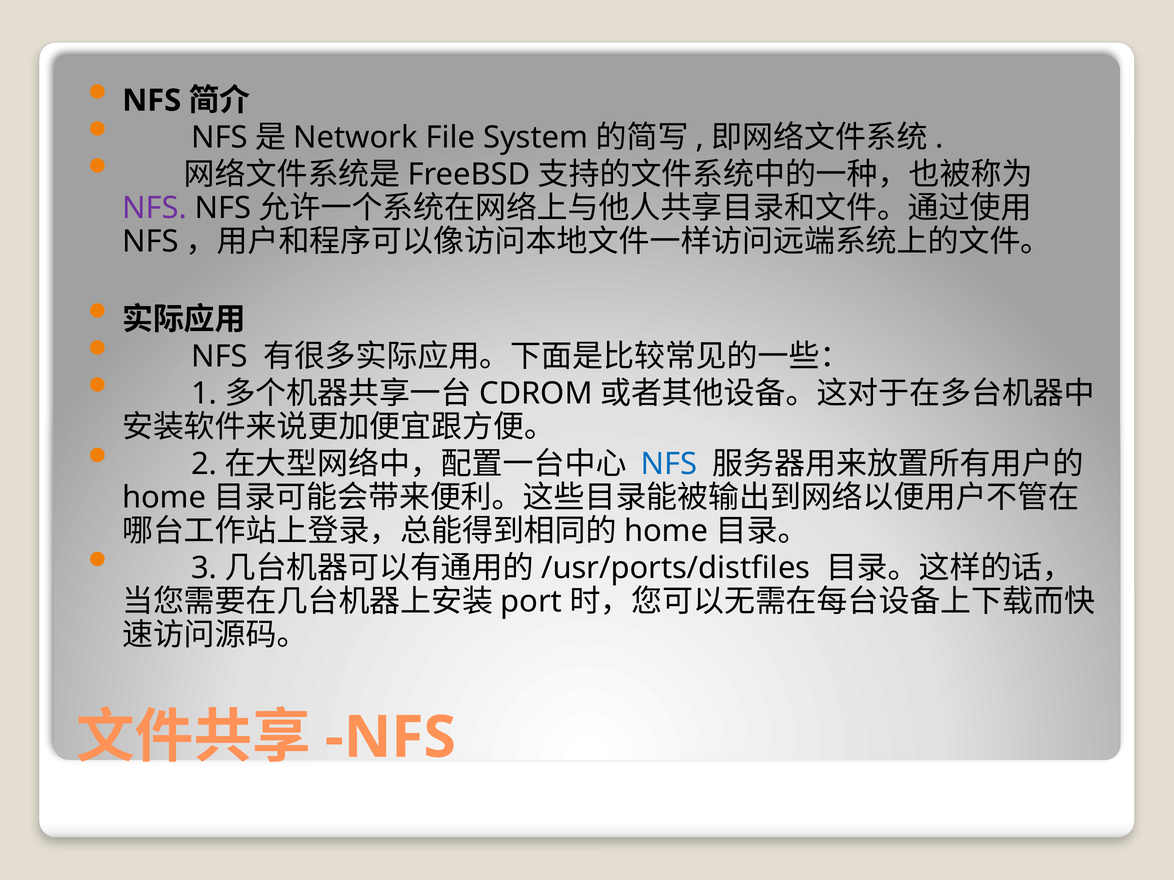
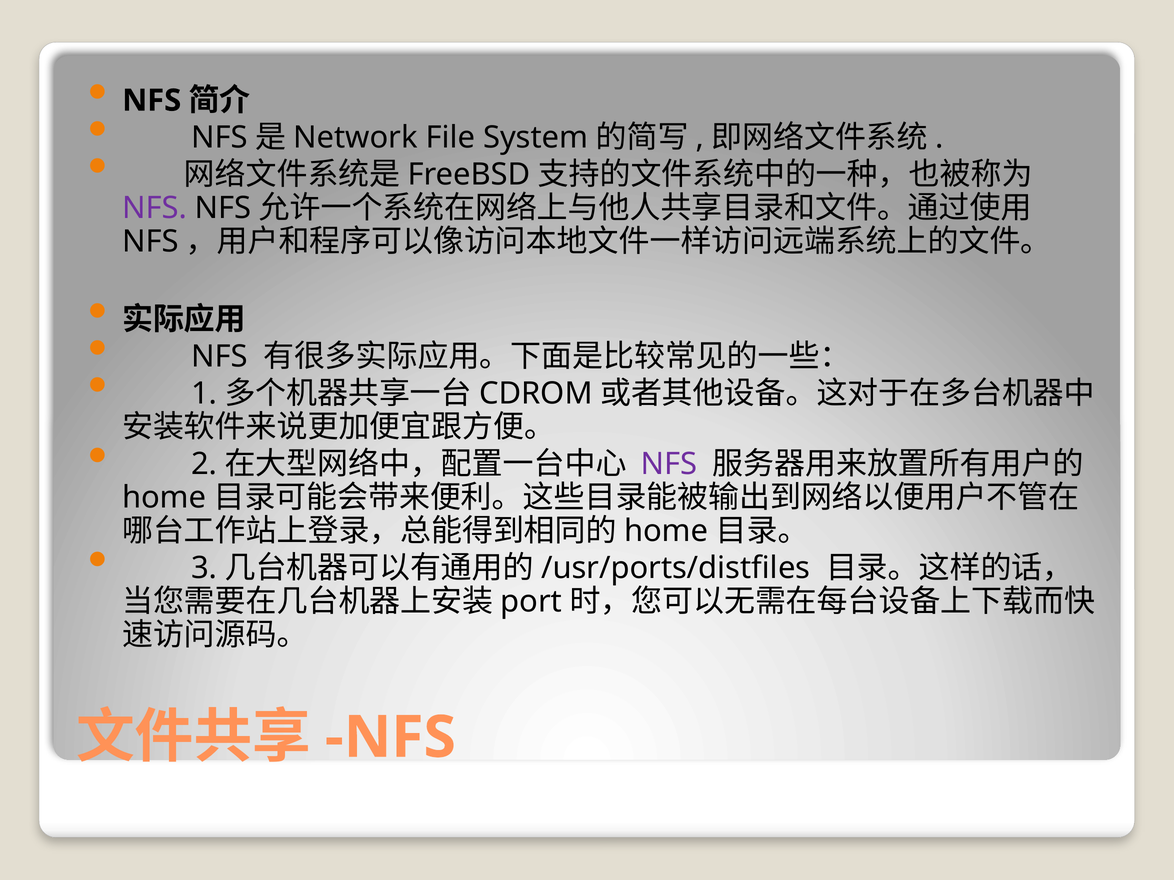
NFS at (669, 464) colour: blue -> purple
